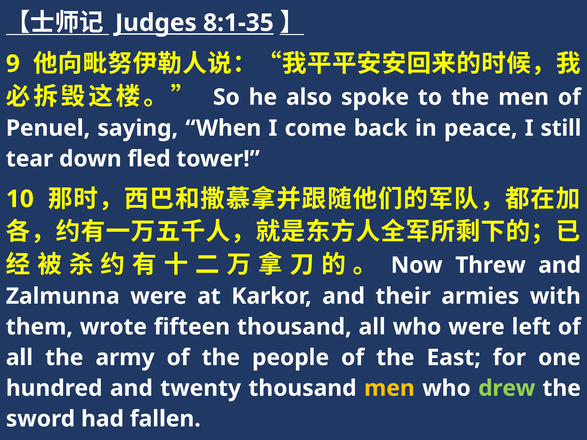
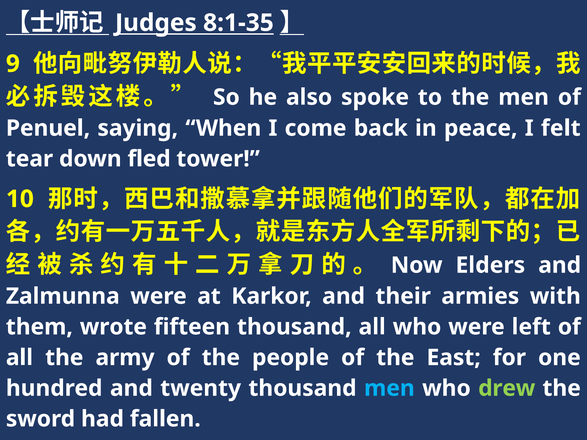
still: still -> felt
Threw: Threw -> Elders
men at (389, 388) colour: yellow -> light blue
